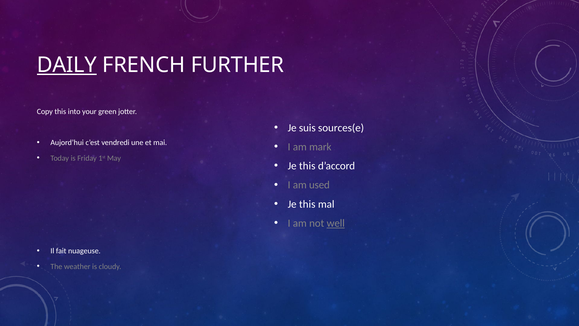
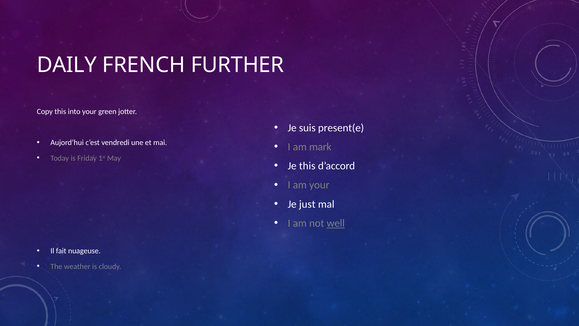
DAILY underline: present -> none
sources(e: sources(e -> present(e
am used: used -> your
this at (307, 204): this -> just
